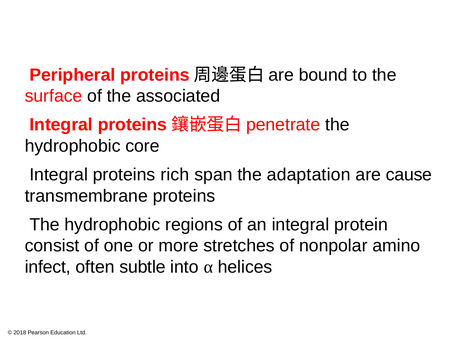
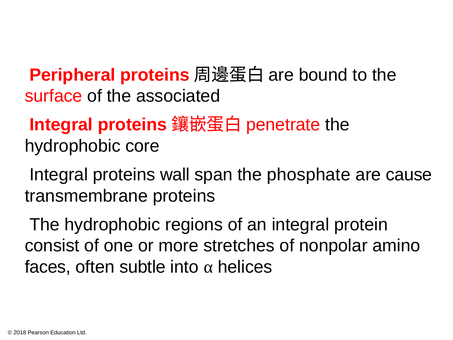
rich: rich -> wall
adaptation: adaptation -> phosphate
infect: infect -> faces
